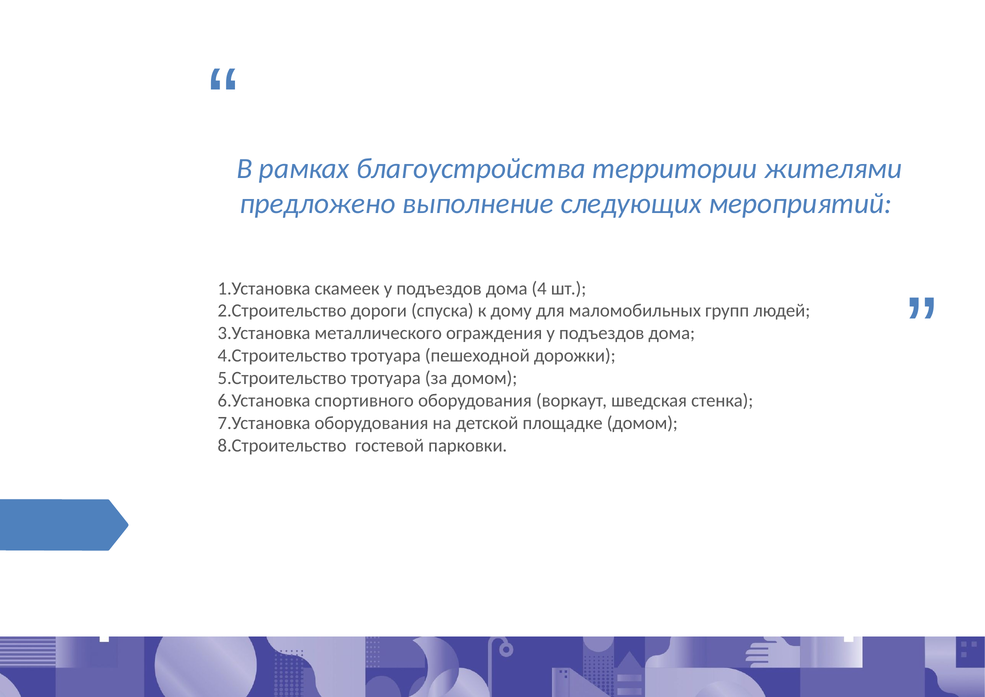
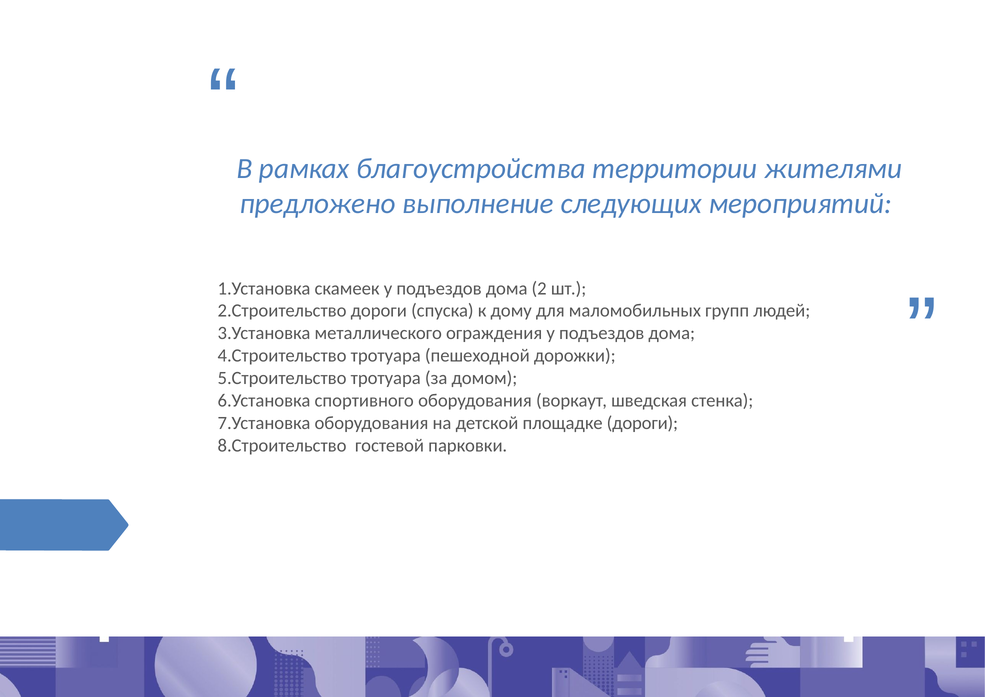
4: 4 -> 2
площадке домом: домом -> дороги
